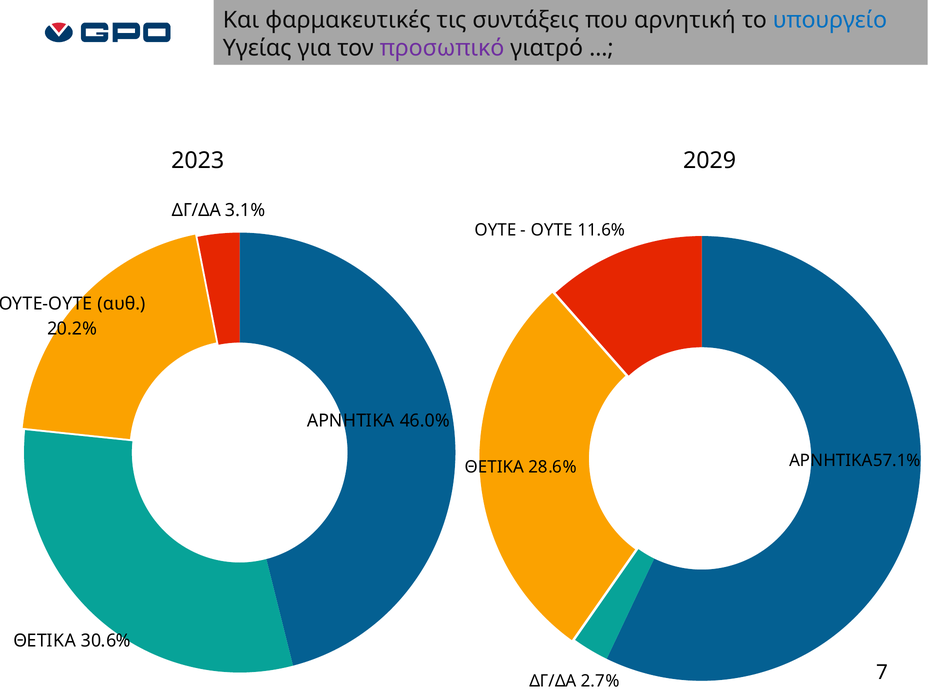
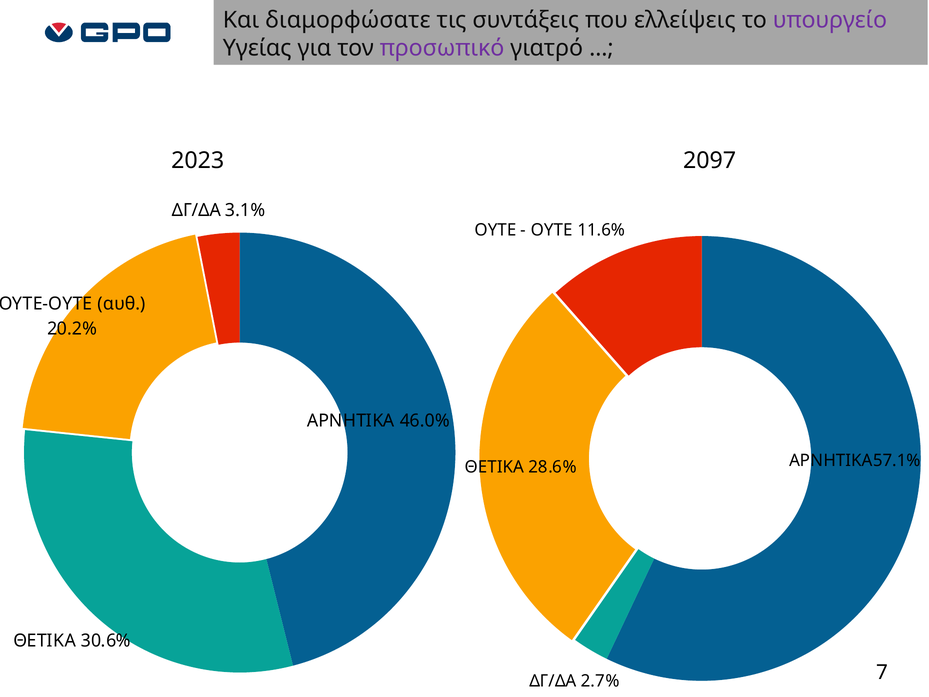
φαρμακευτικές: φαρμακευτικές -> διαμορφώσατε
αρνητική: αρνητική -> ελλείψεις
υπουργείο colour: blue -> purple
2029: 2029 -> 2097
